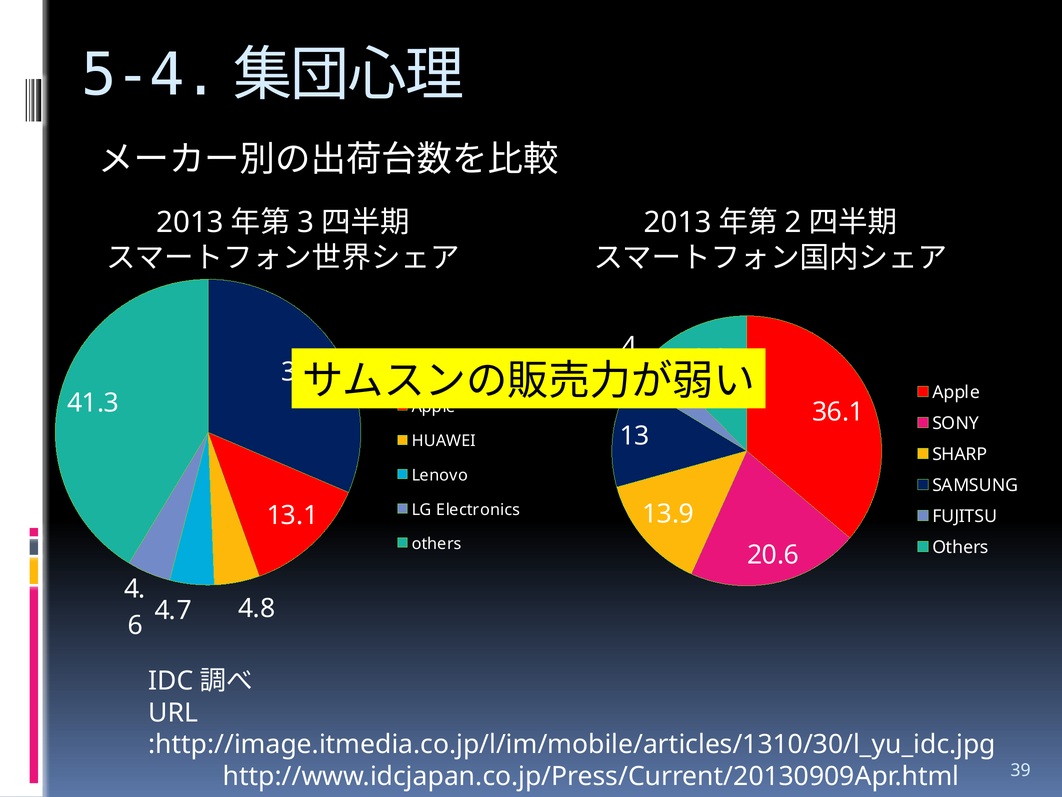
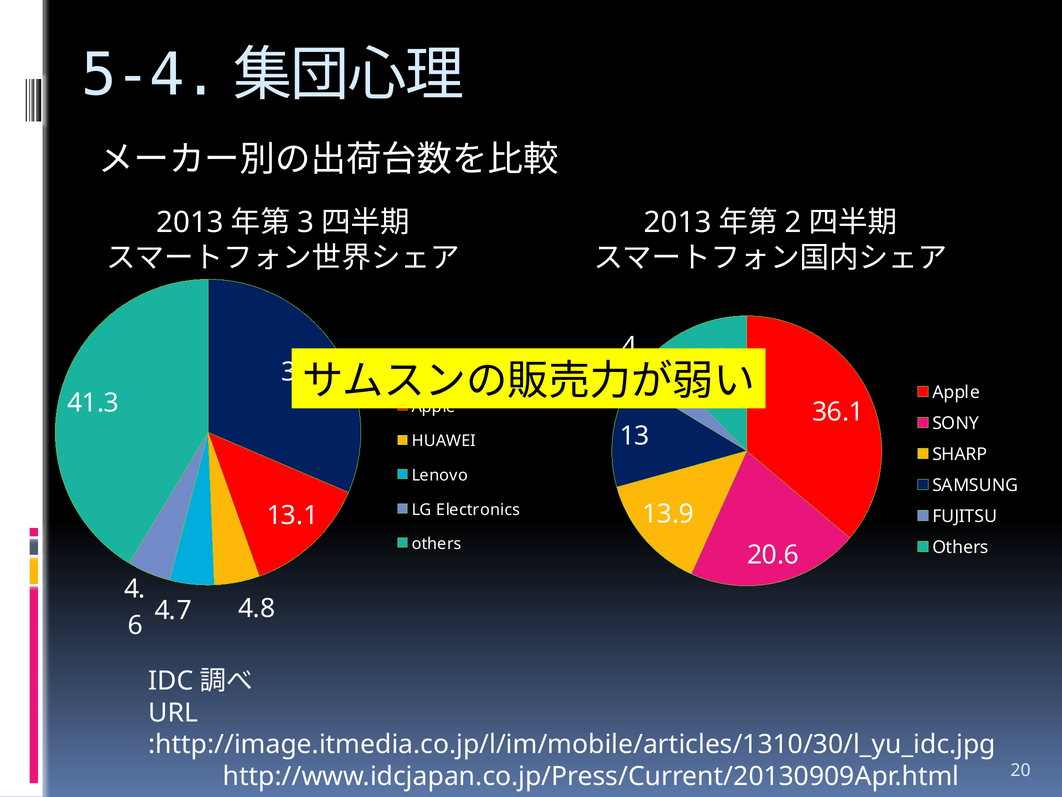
39: 39 -> 20
